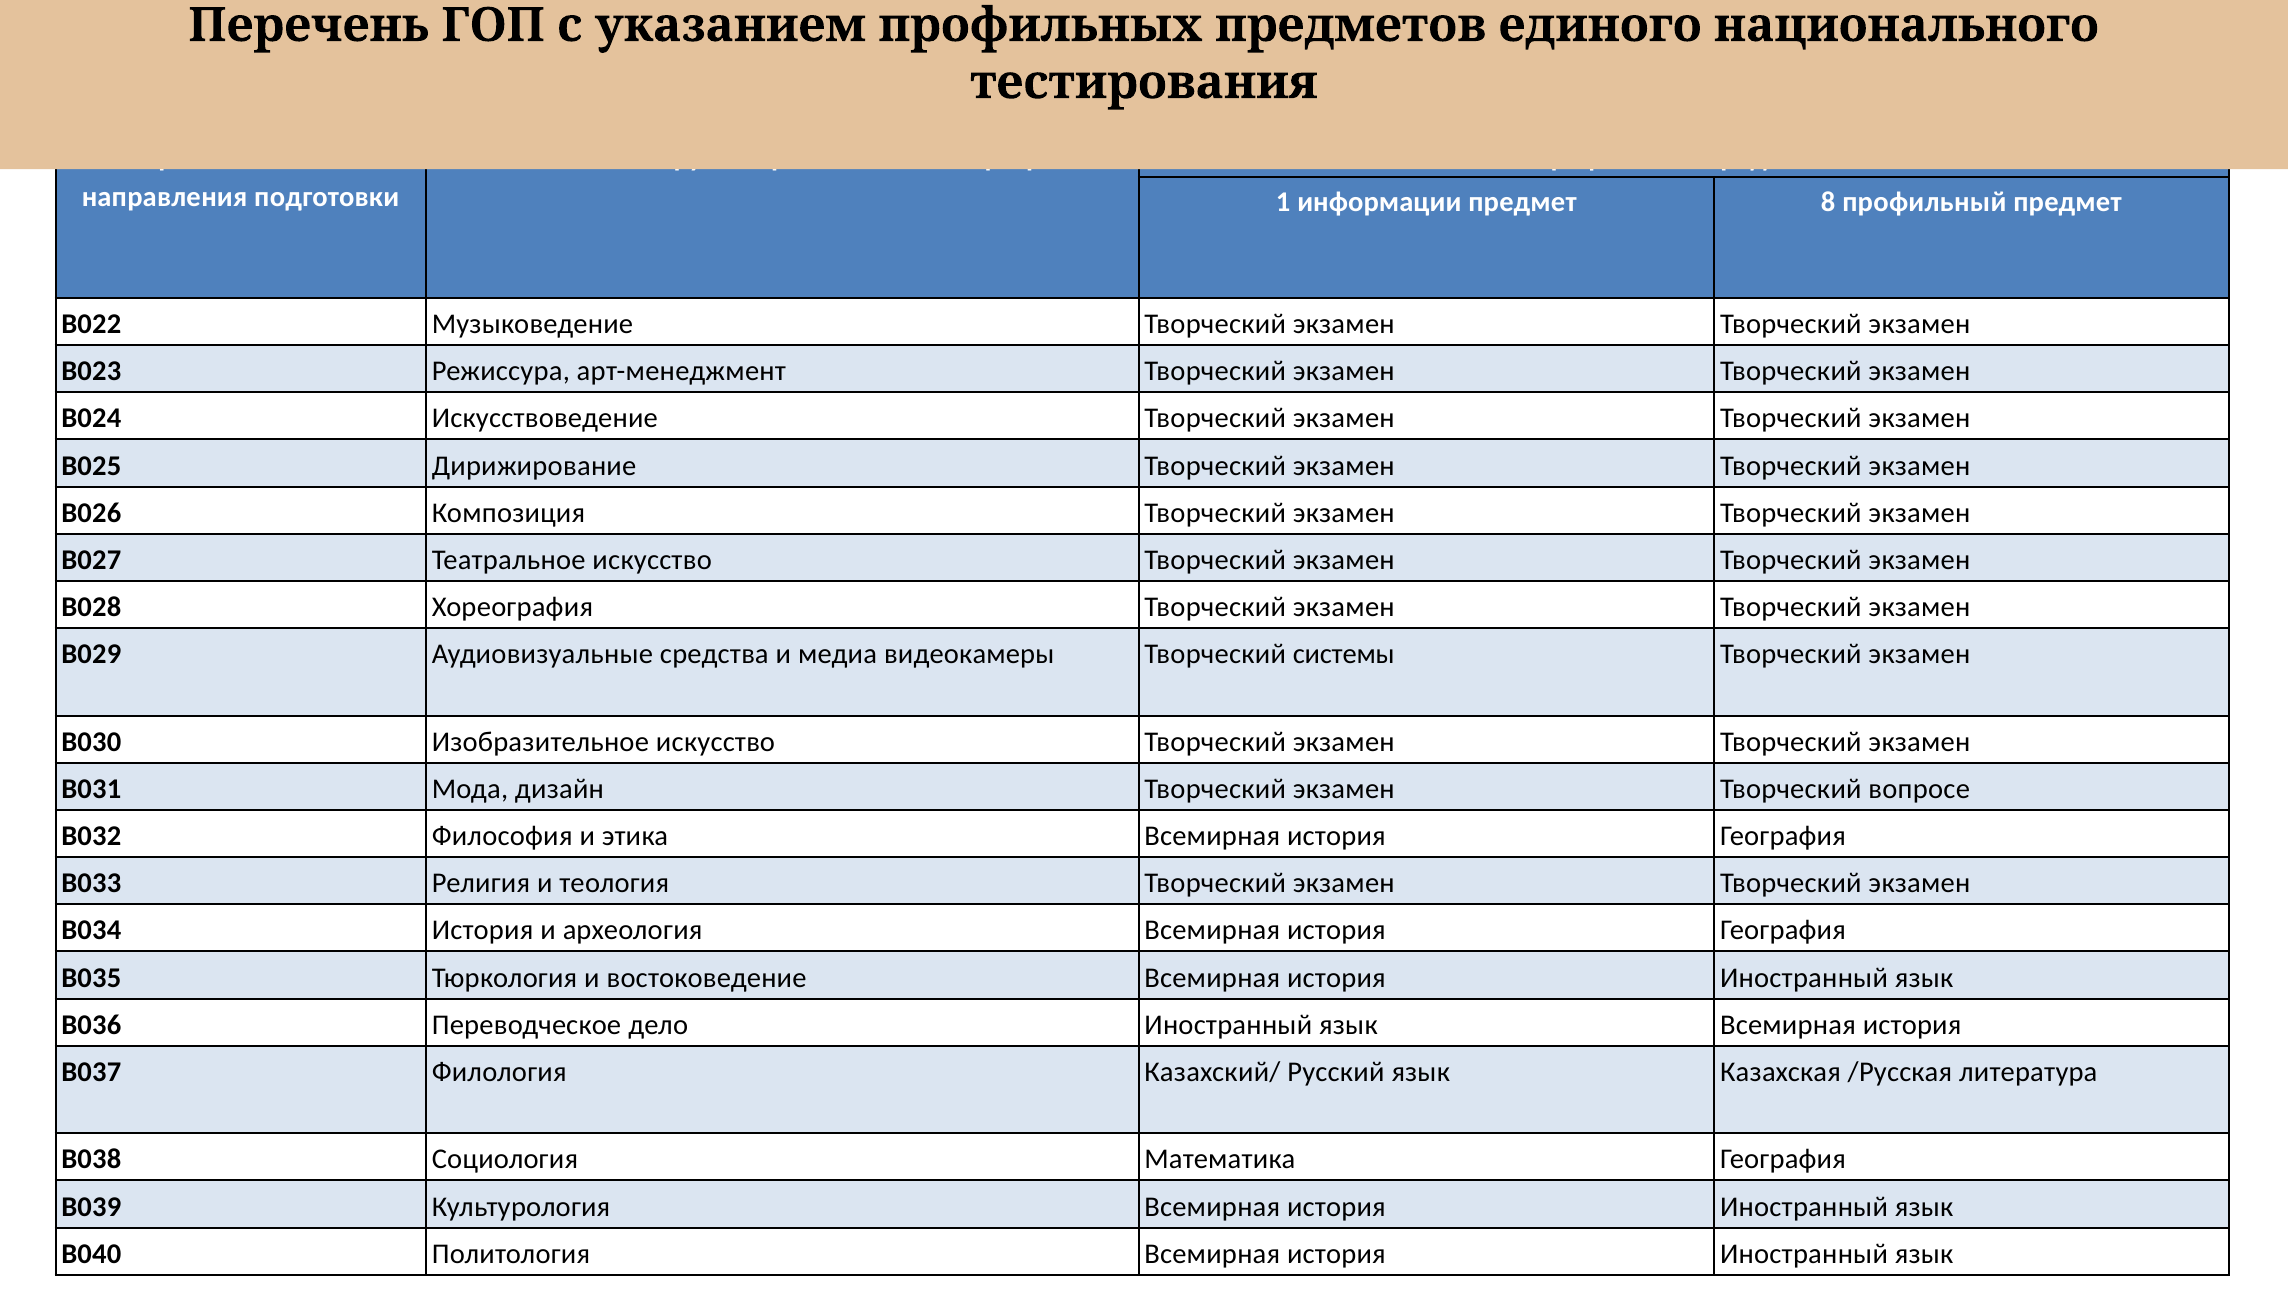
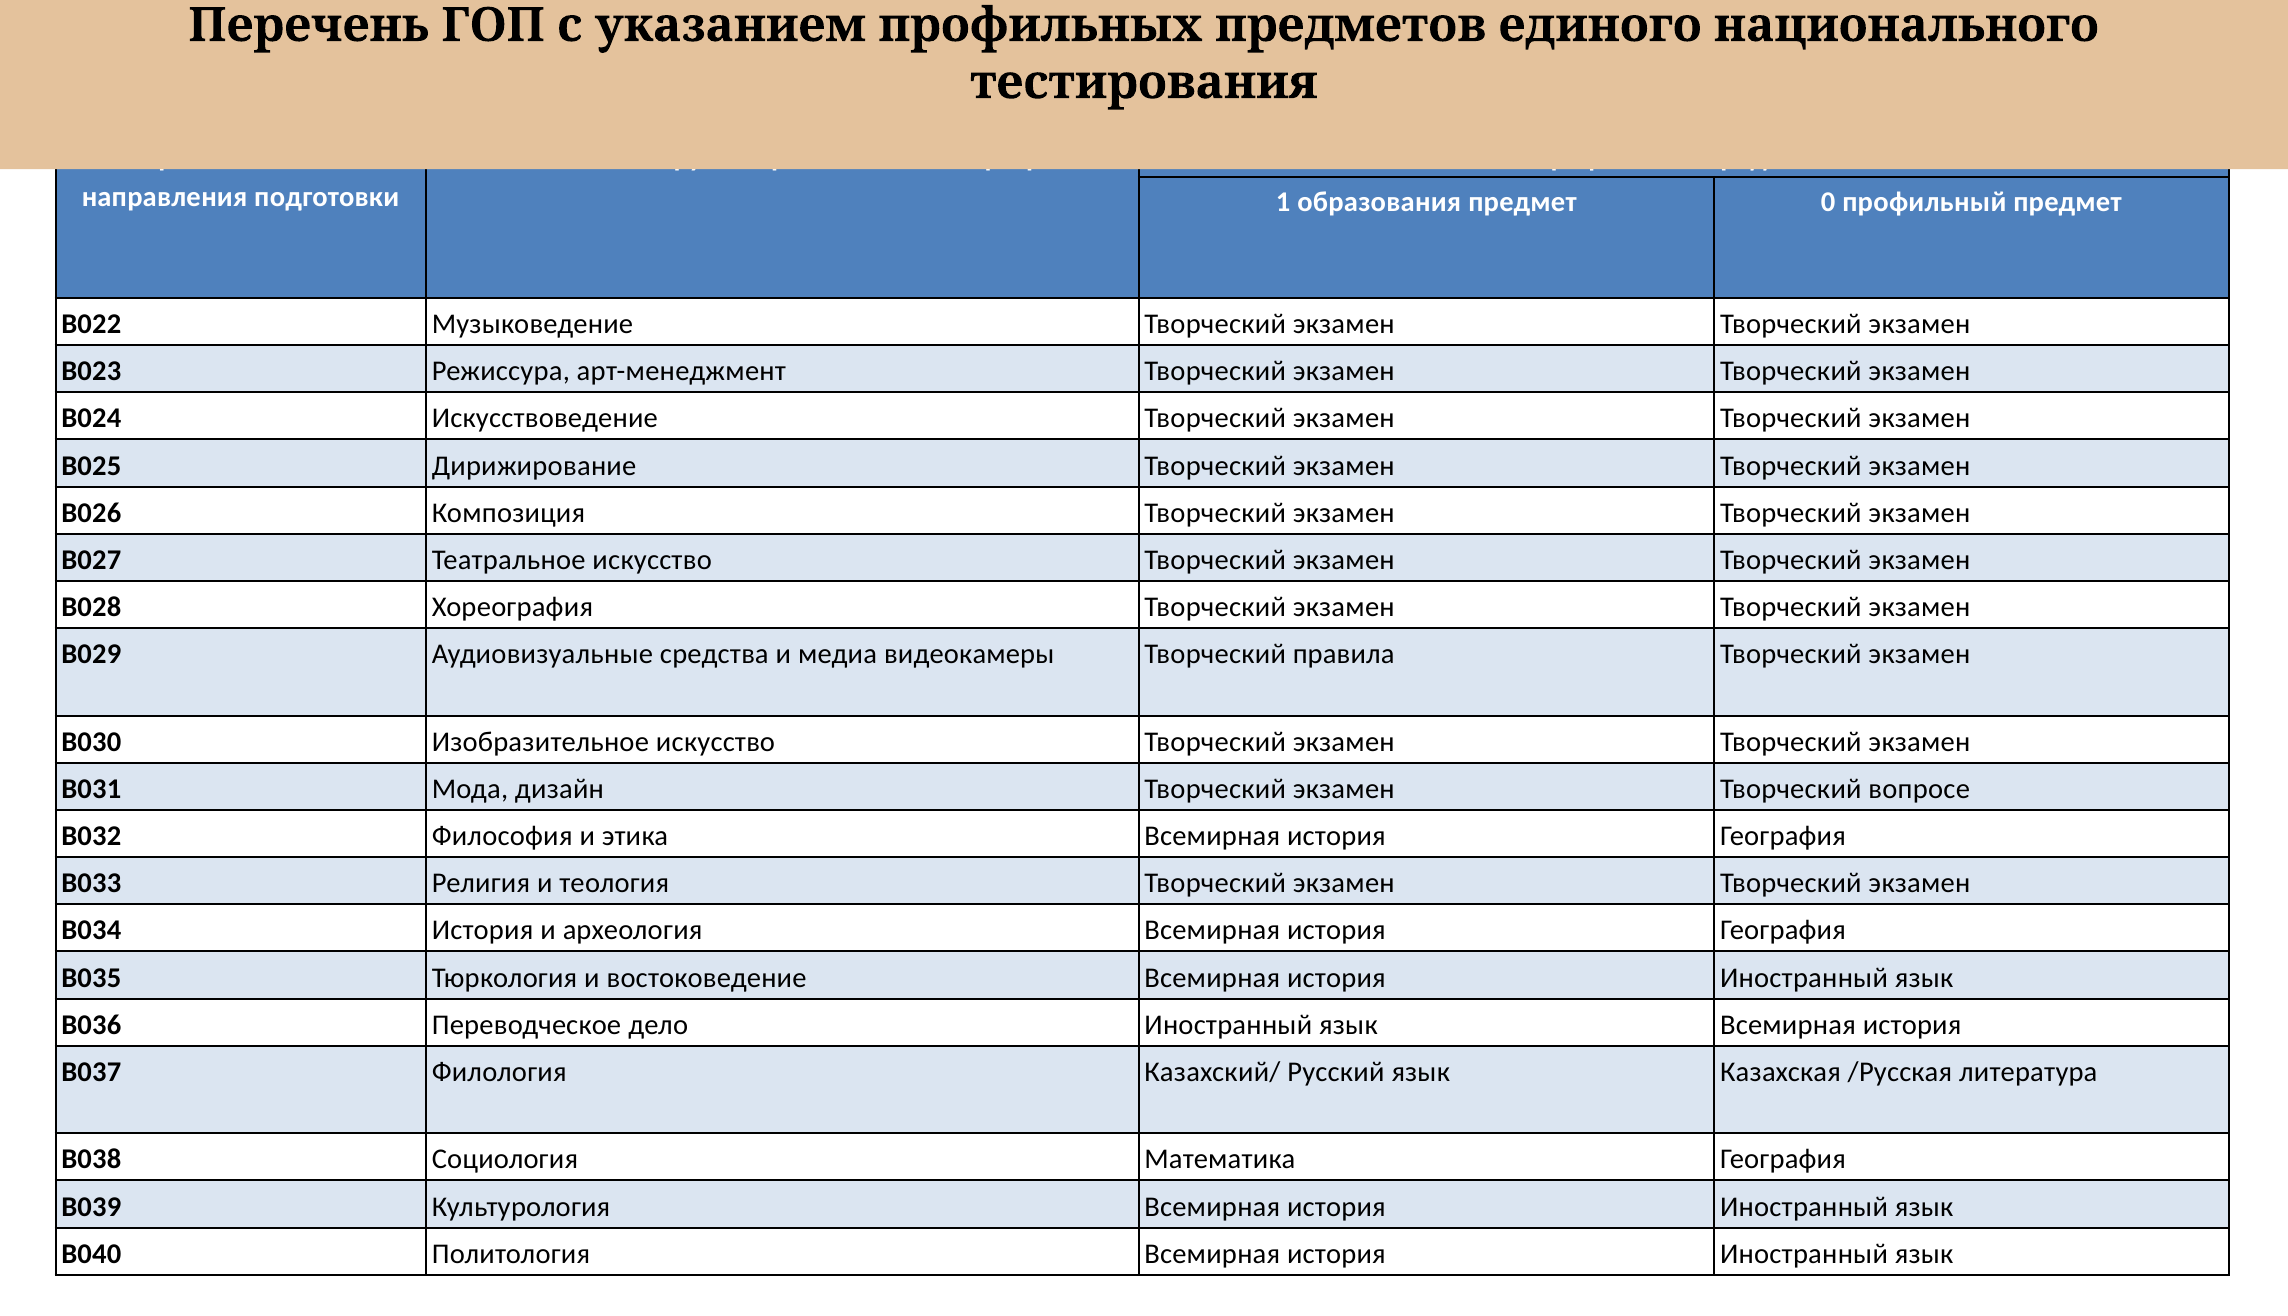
информации: информации -> образования
8: 8 -> 0
системы: системы -> правила
